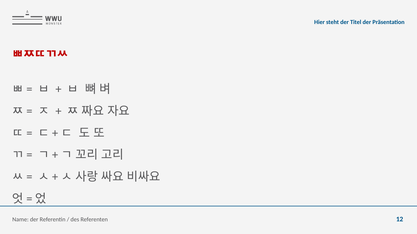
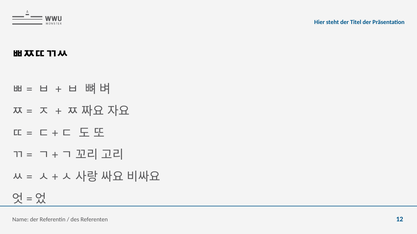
ㅃㅉㄸㄲㅆ colour: red -> black
